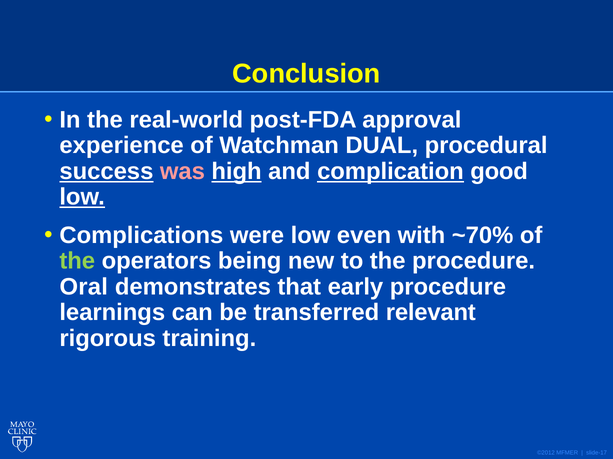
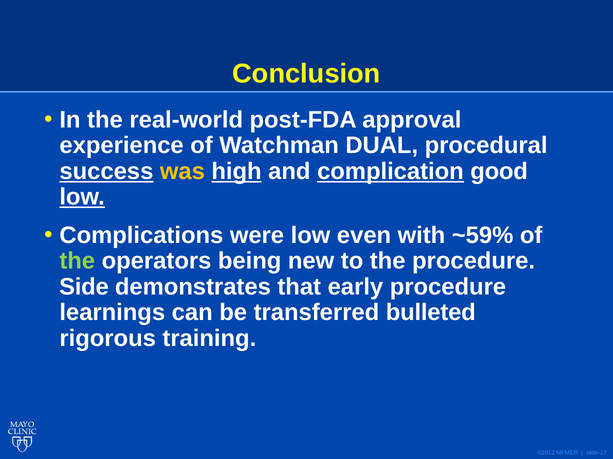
was colour: pink -> yellow
~70%: ~70% -> ~59%
Oral: Oral -> Side
relevant: relevant -> bulleted
